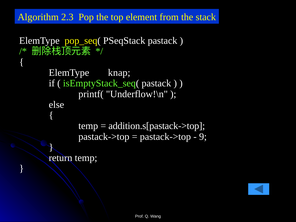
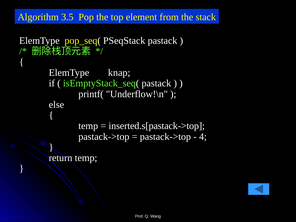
2.3: 2.3 -> 3.5
addition.s[pastack->top: addition.s[pastack->top -> inserted.s[pastack->top
9: 9 -> 4
